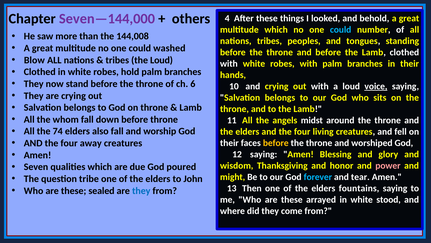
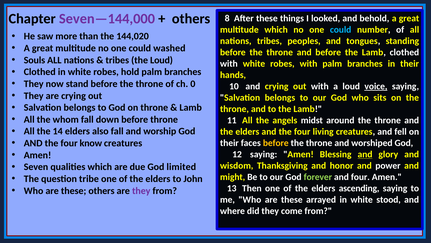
4: 4 -> 8
144,008: 144,008 -> 144,020
Blow: Blow -> Souls
6: 6 -> 0
74: 74 -> 14
away: away -> know
and at (365, 154) underline: none -> present
poured: poured -> limited
power colour: pink -> white
forever colour: light blue -> light green
and tear: tear -> four
fountains: fountains -> ascending
these sealed: sealed -> others
they at (141, 190) colour: blue -> purple
